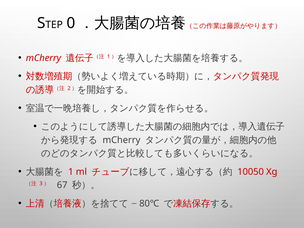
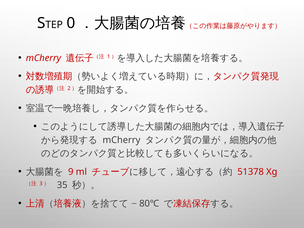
1: 1 -> 9
10050: 10050 -> 51378
67: 67 -> 35
